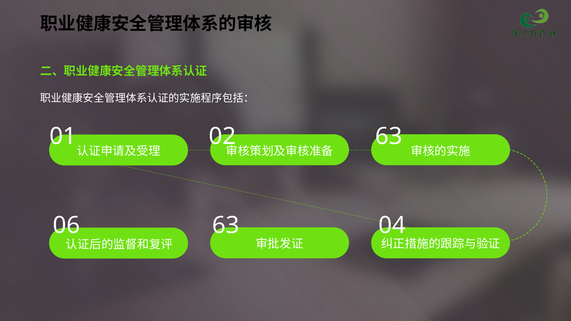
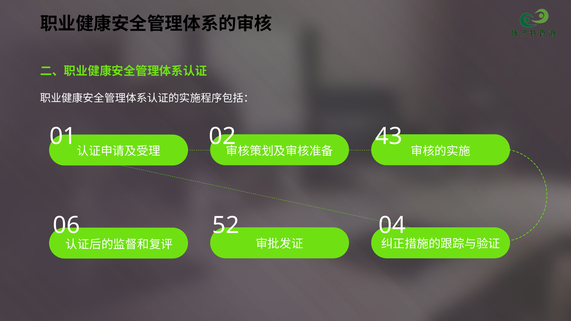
02 63: 63 -> 43
06 63: 63 -> 52
